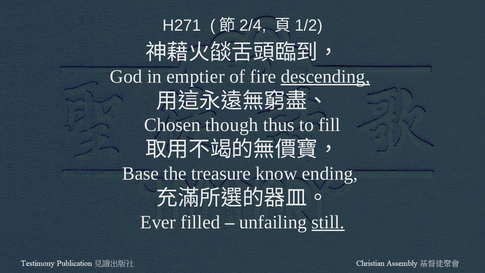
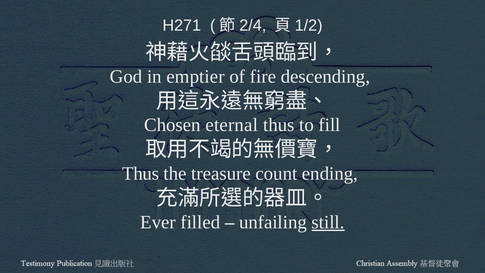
descending underline: present -> none
though: though -> eternal
Base at (140, 173): Base -> Thus
know: know -> count
